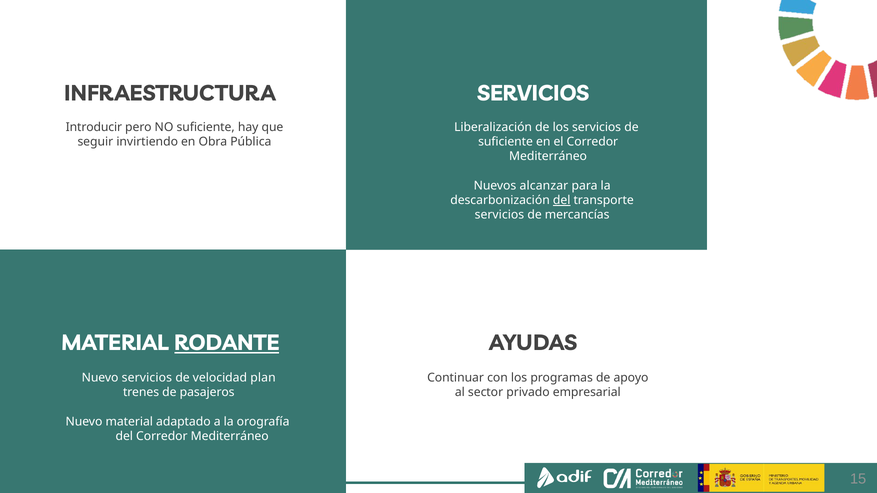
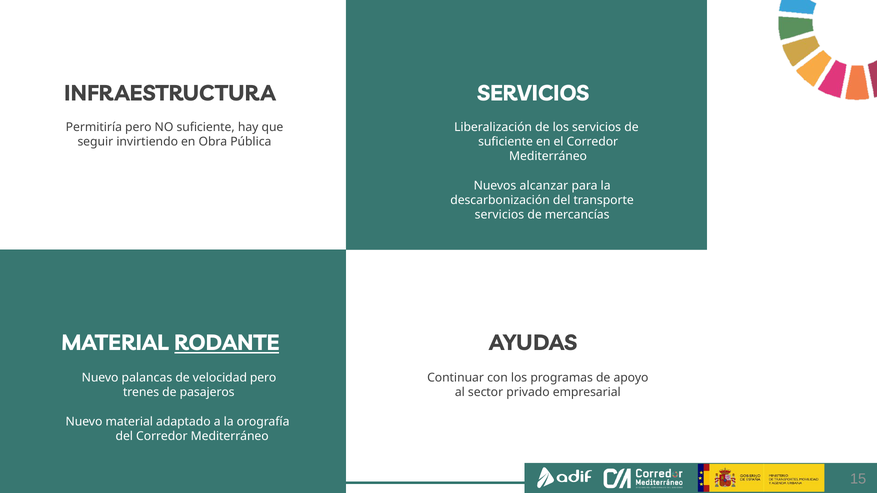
Introducir: Introducir -> Permitiría
del at (562, 200) underline: present -> none
Nuevo servicios: servicios -> palancas
velocidad plan: plan -> pero
